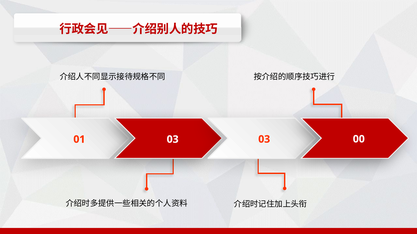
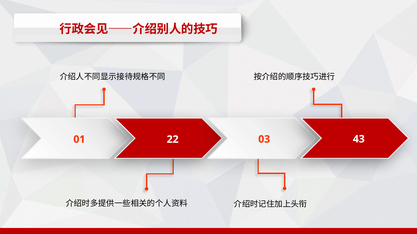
01 03: 03 -> 22
00: 00 -> 43
